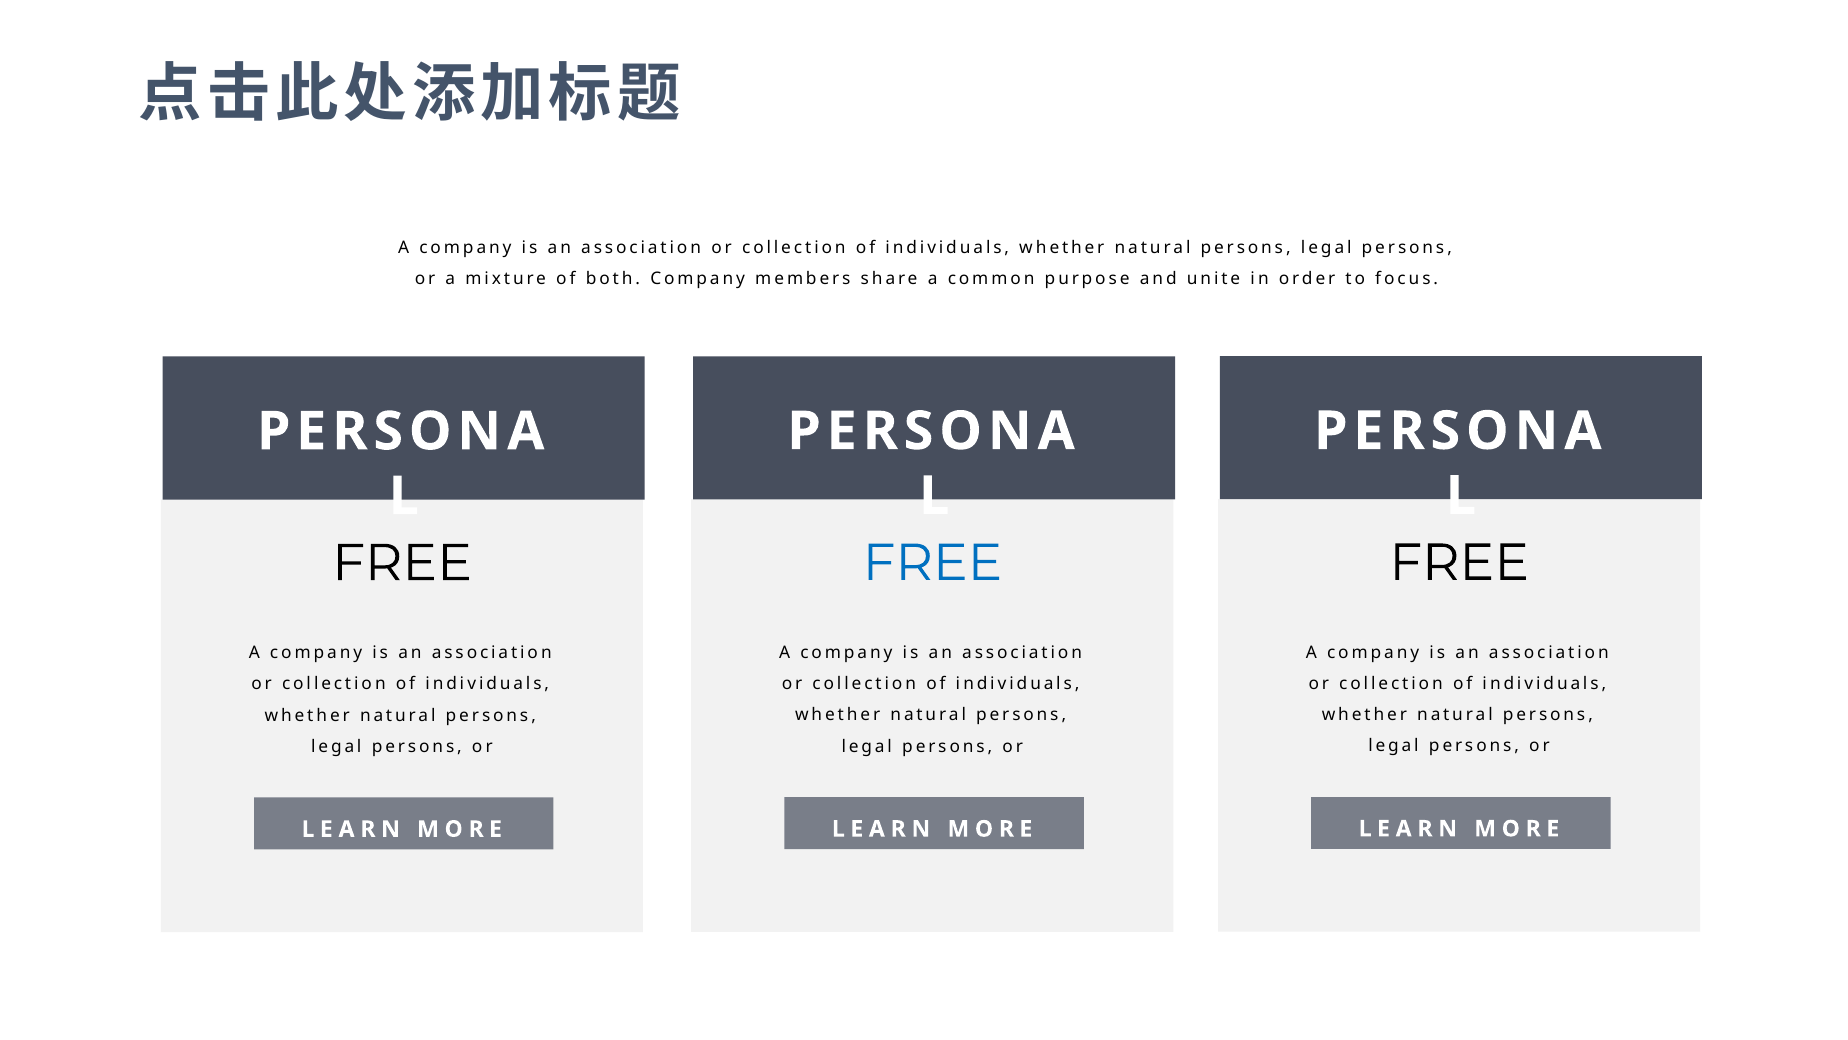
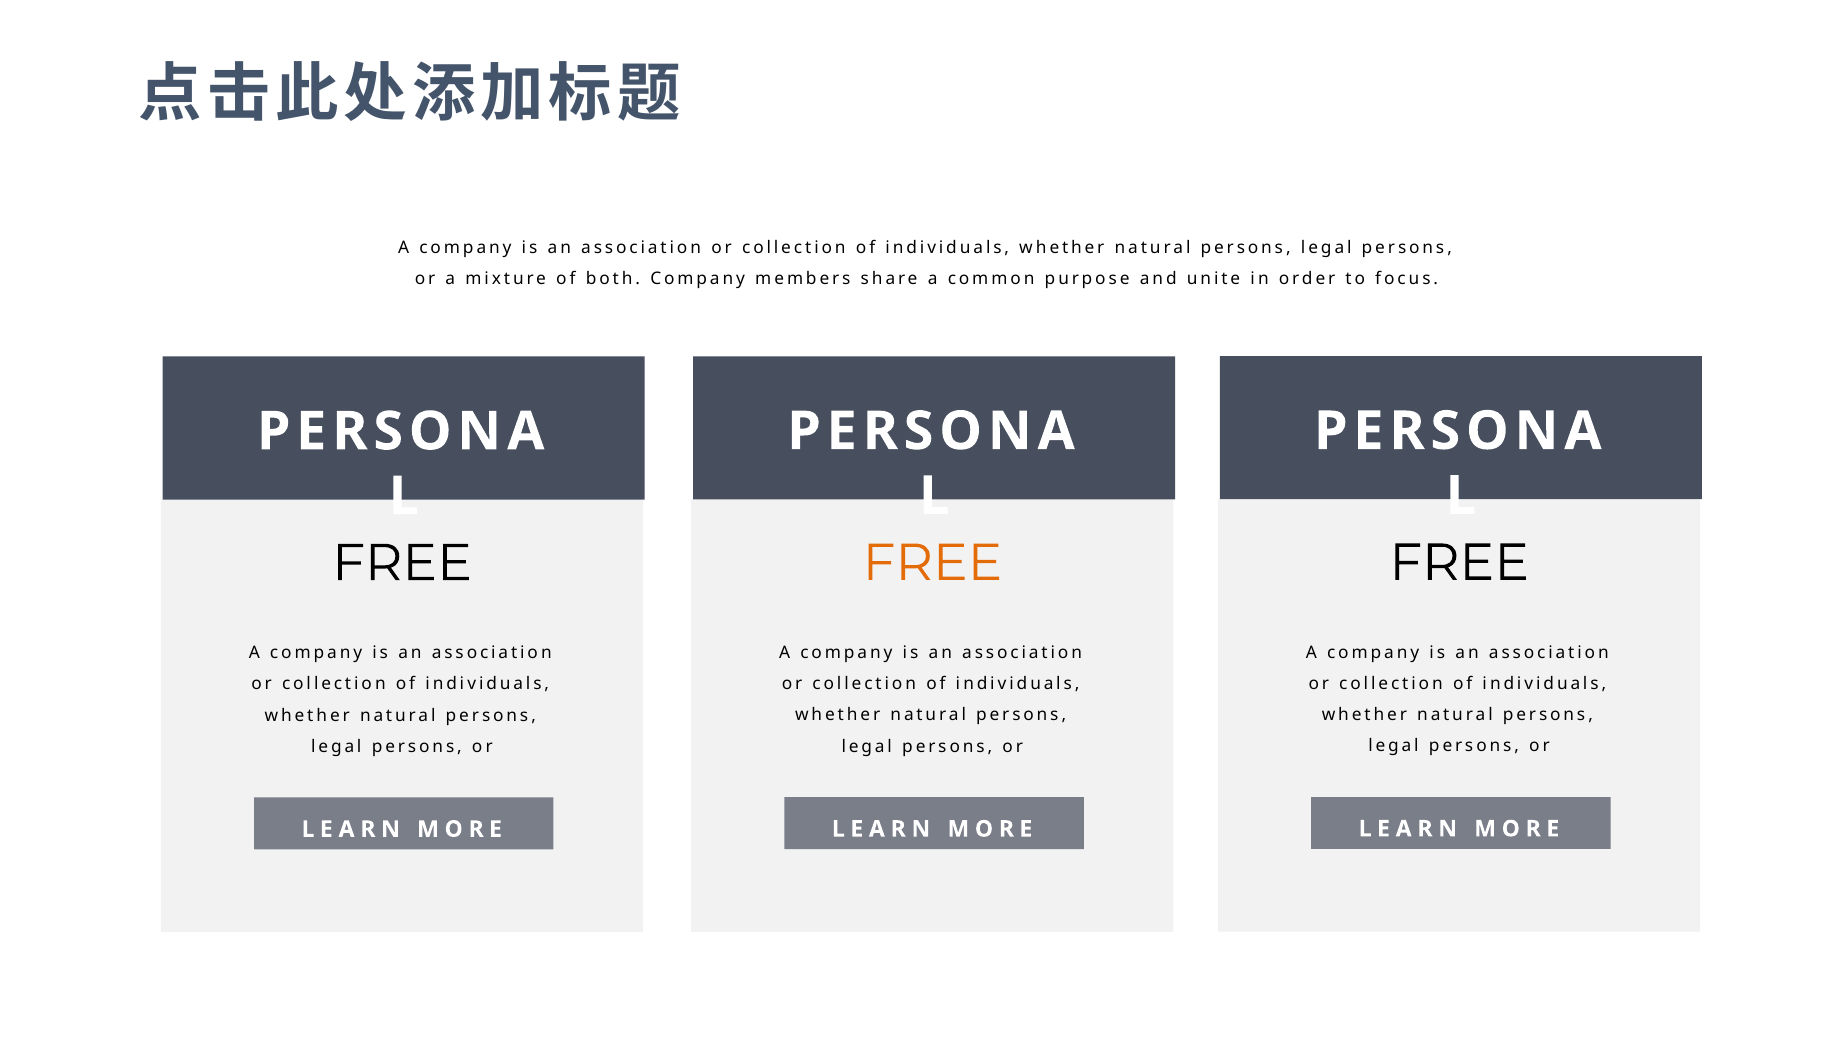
FREE at (932, 563) colour: blue -> orange
